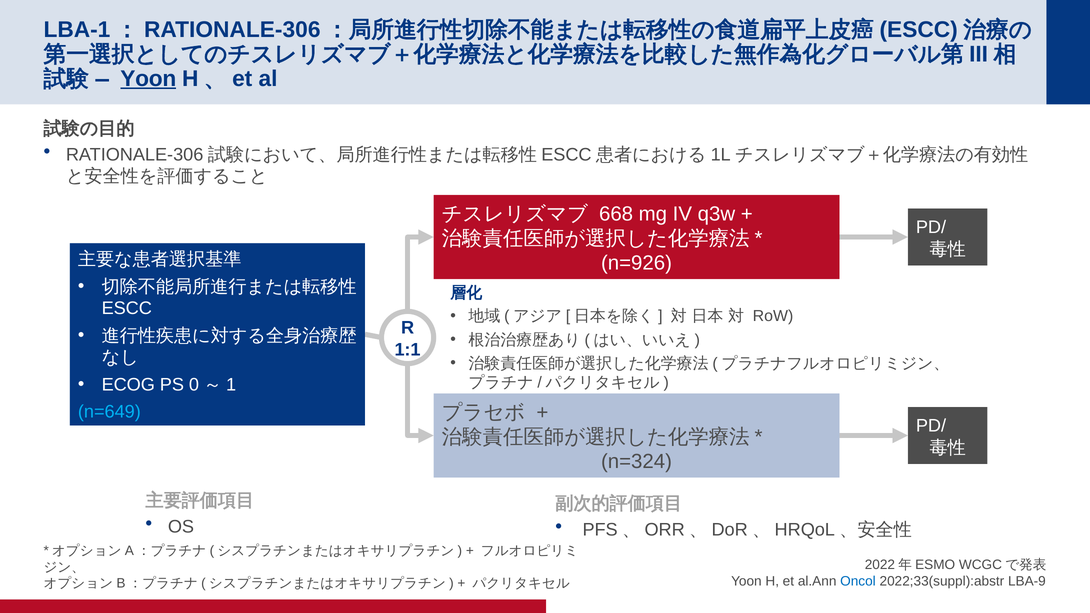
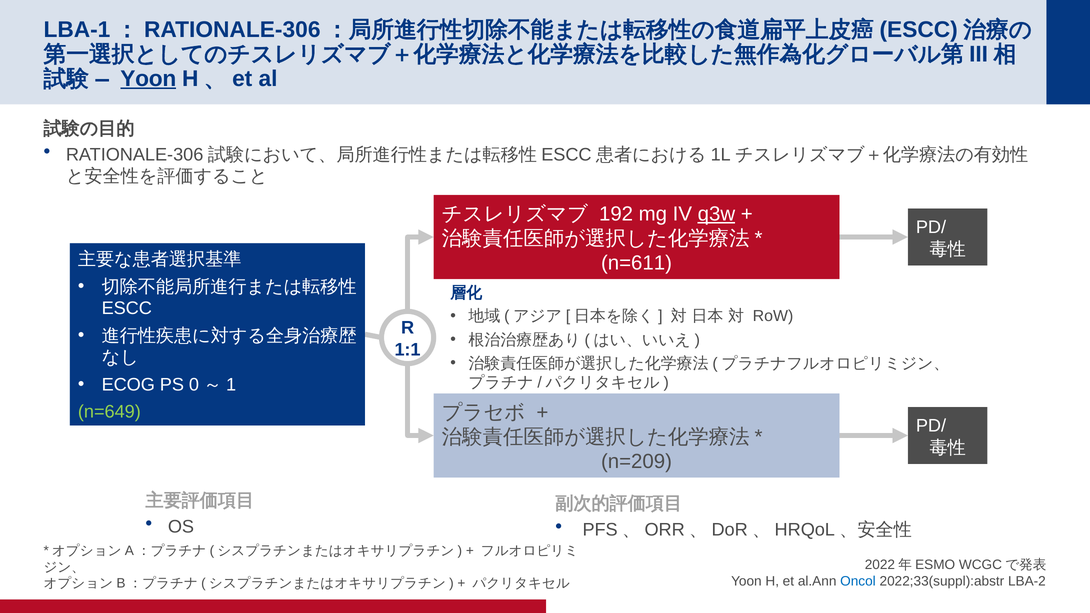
668: 668 -> 192
q3w underline: none -> present
n=926: n=926 -> n=611
n=649 colour: light blue -> light green
n=324: n=324 -> n=209
LBA-9: LBA-9 -> LBA-2
